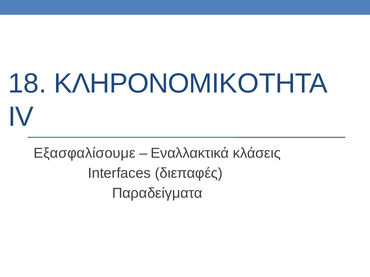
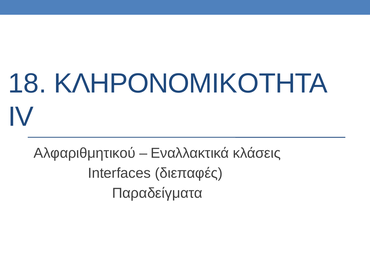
Εξασφαλίσουμε: Εξασφαλίσουμε -> Αλφαριθμητικού
